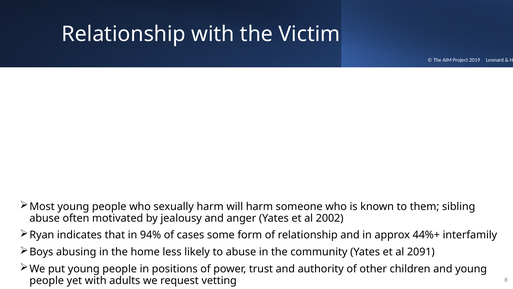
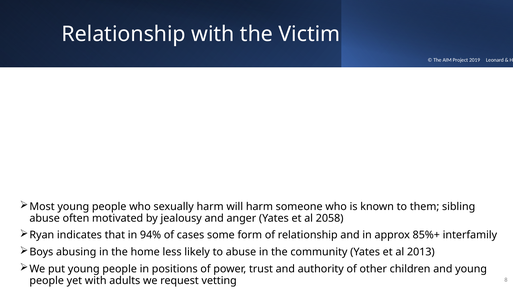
2002: 2002 -> 2058
44%+: 44%+ -> 85%+
2091: 2091 -> 2013
